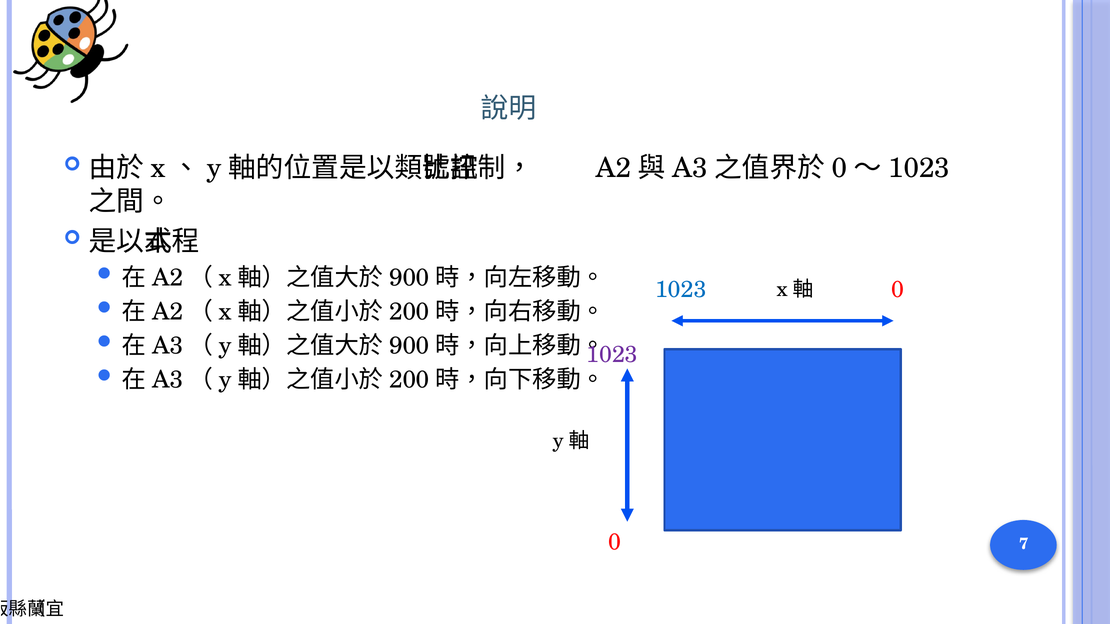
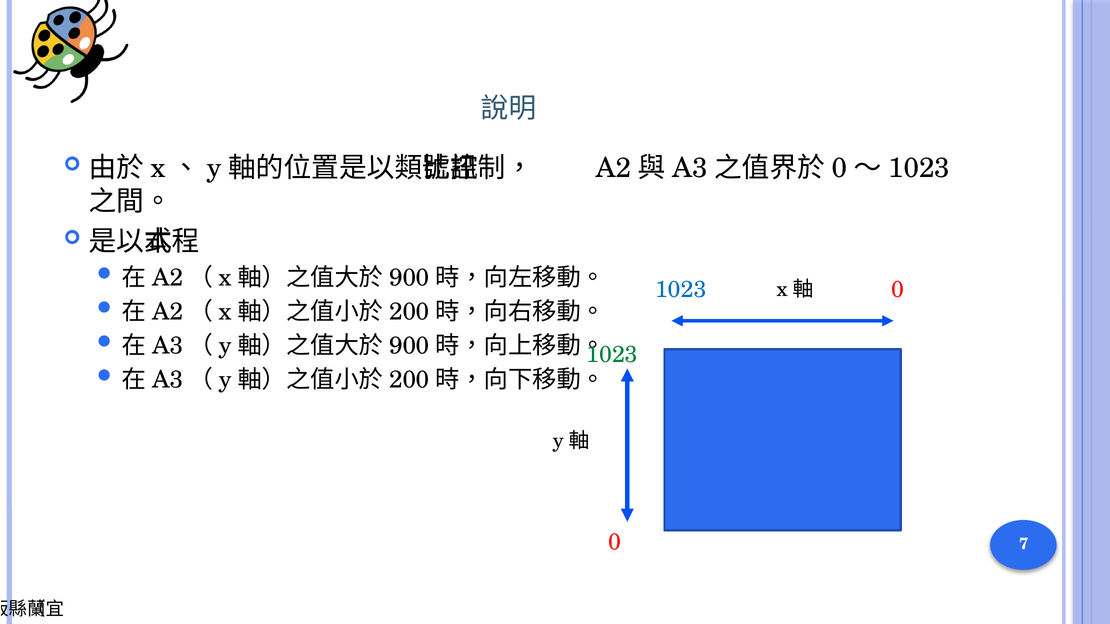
1023 at (612, 355) colour: purple -> green
